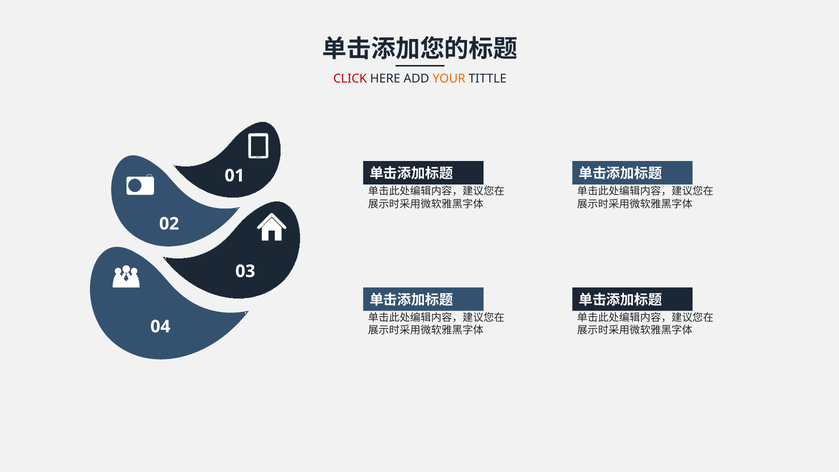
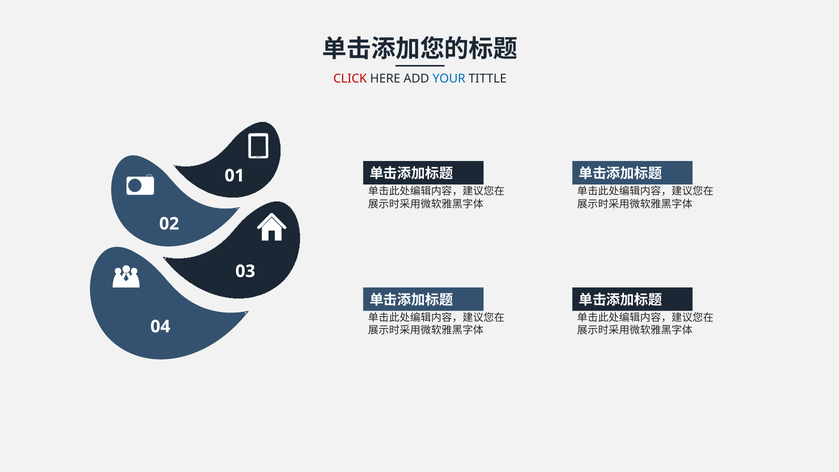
YOUR colour: orange -> blue
